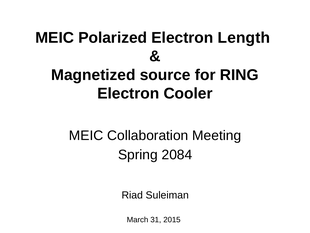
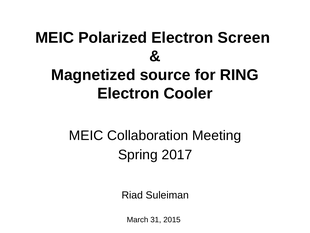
Length: Length -> Screen
2084: 2084 -> 2017
